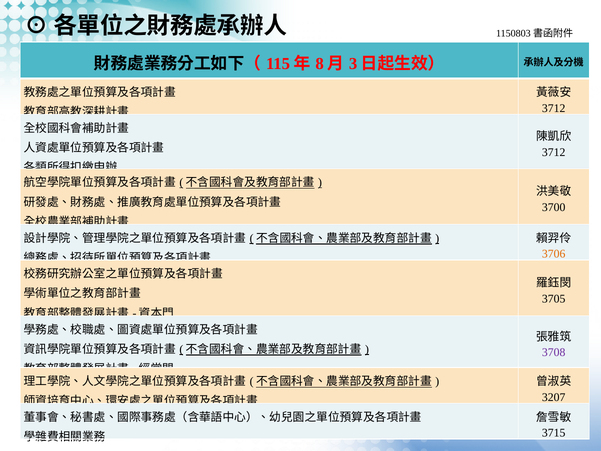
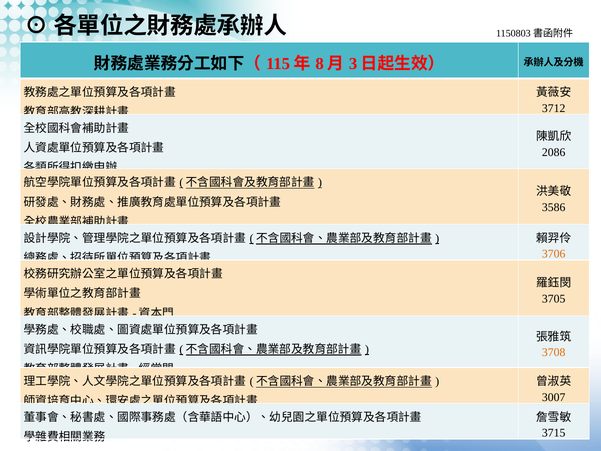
3712 at (554, 152): 3712 -> 2086
3700: 3700 -> 3586
3708 colour: purple -> orange
3207: 3207 -> 3007
